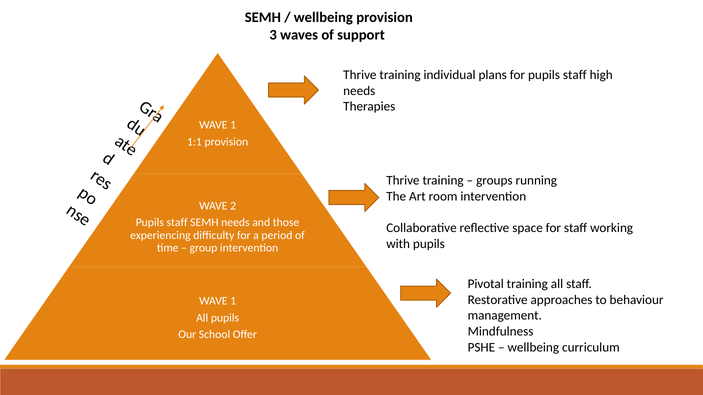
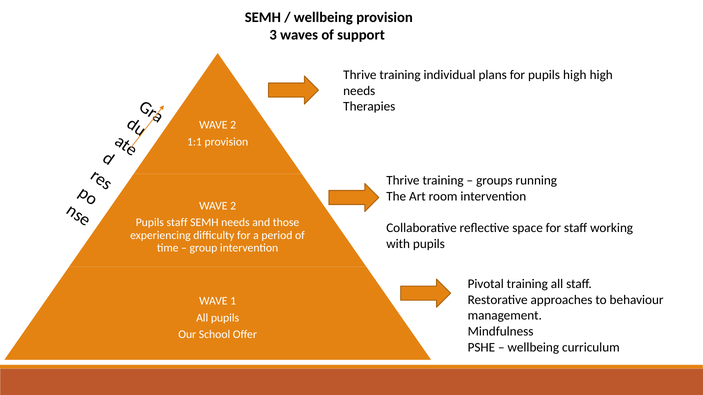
for pupils staff: staff -> high
1 at (233, 125): 1 -> 2
